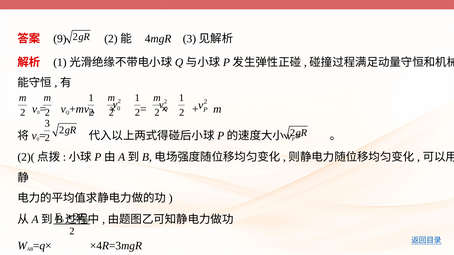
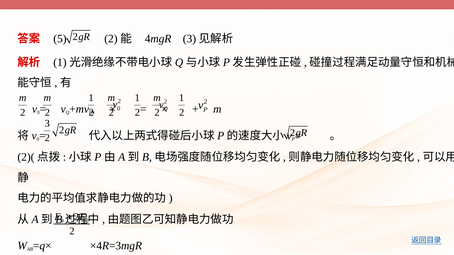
9: 9 -> 5
